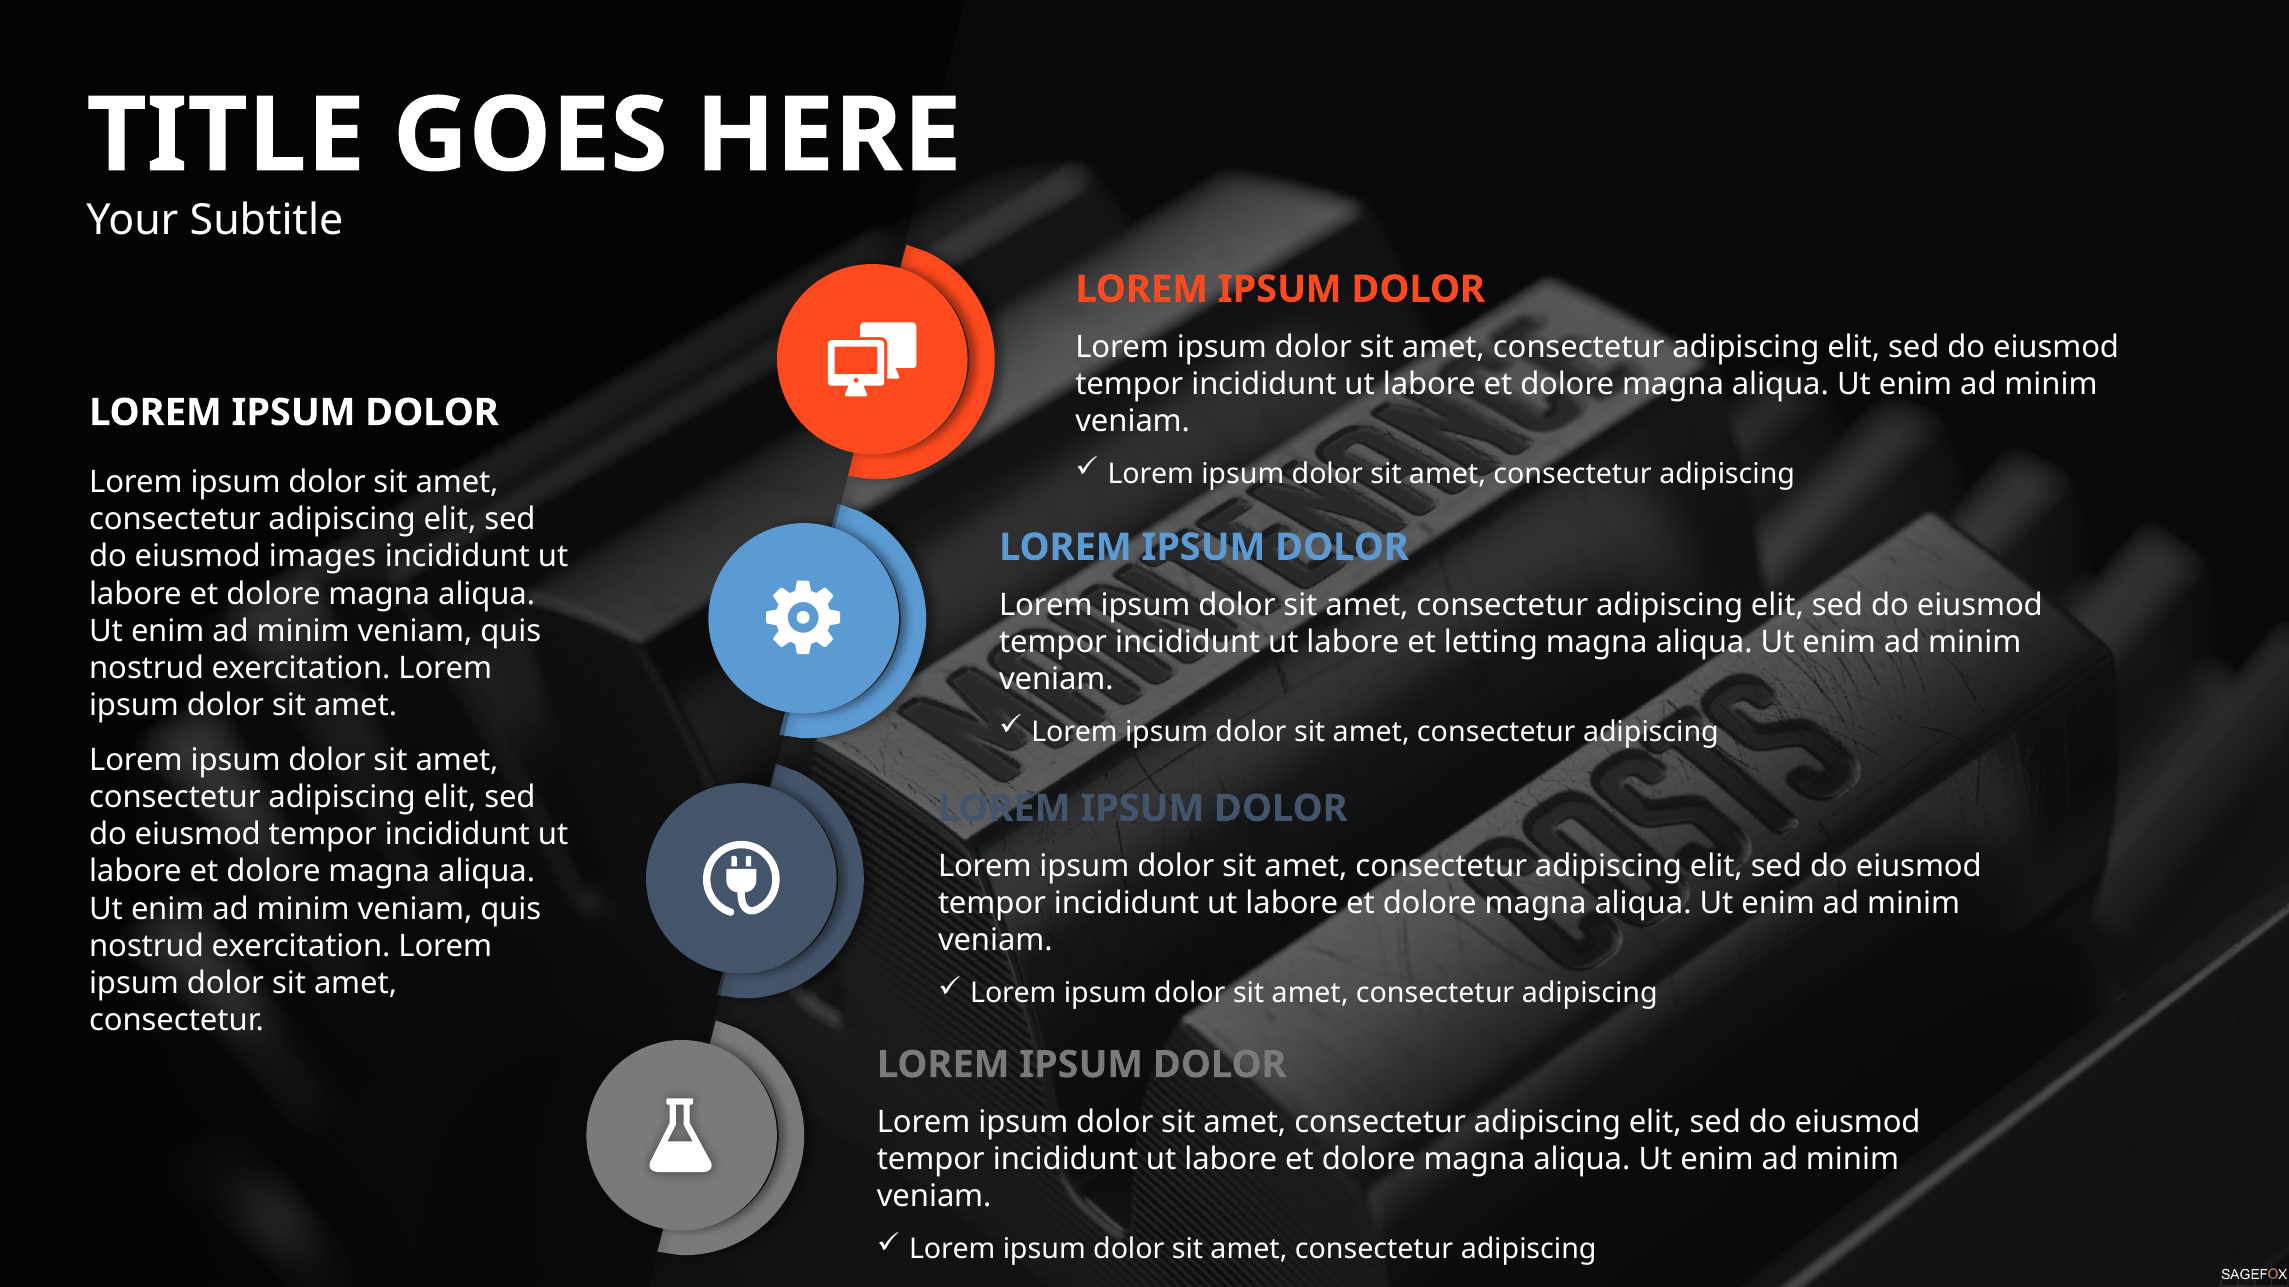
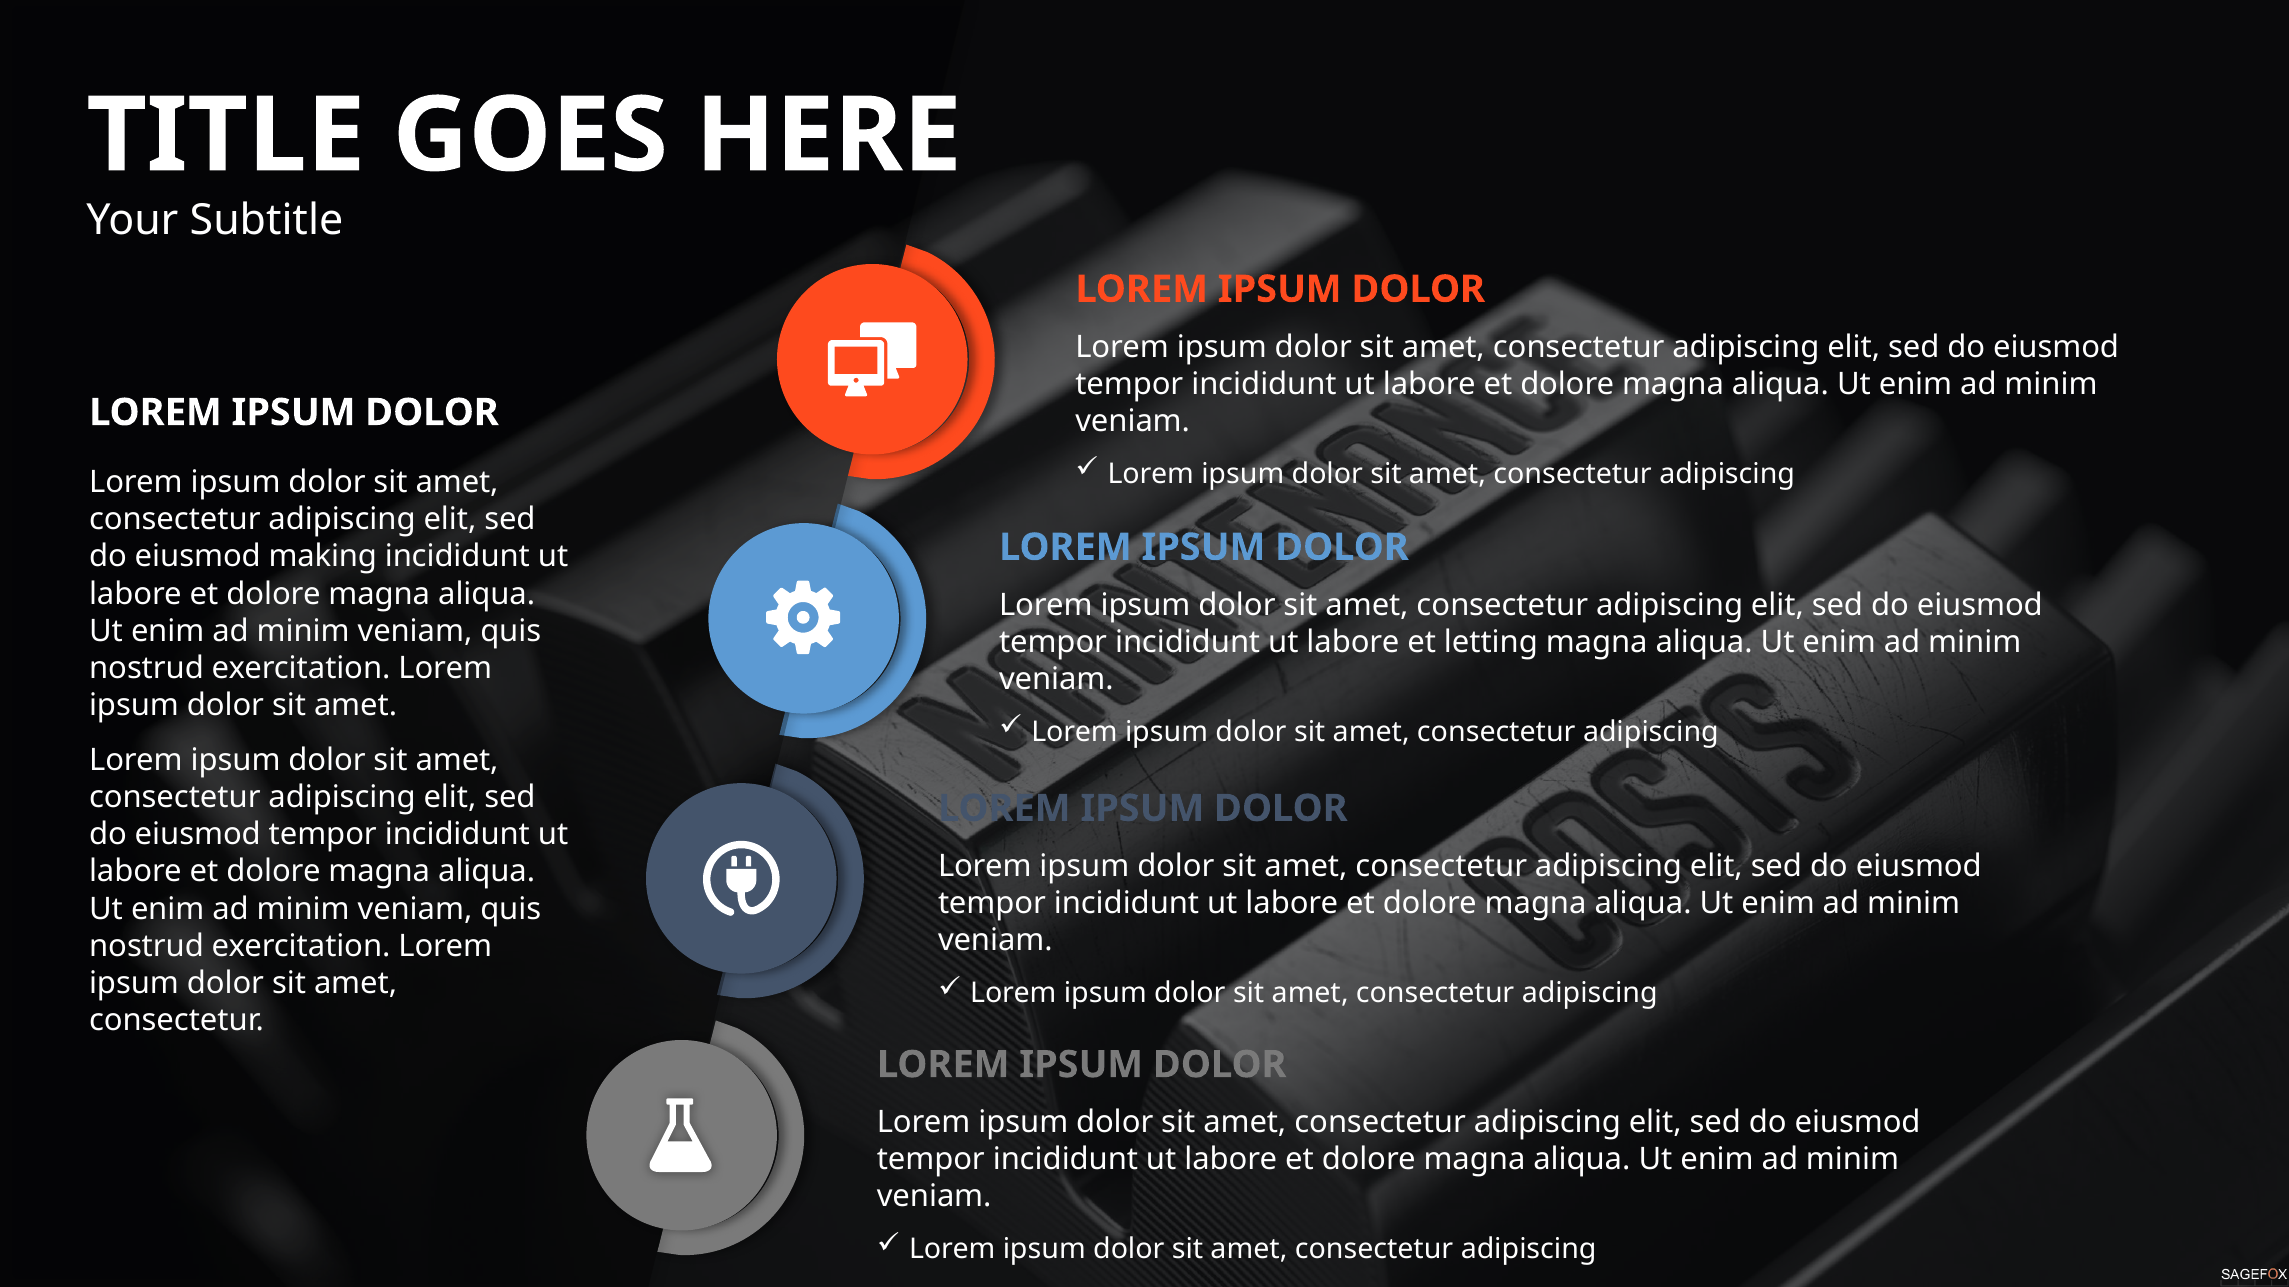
images: images -> making
